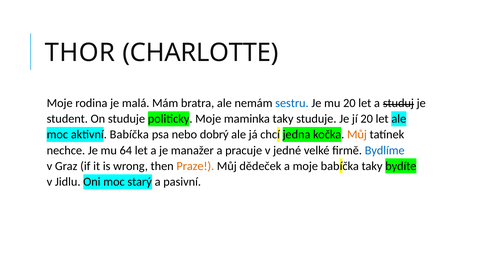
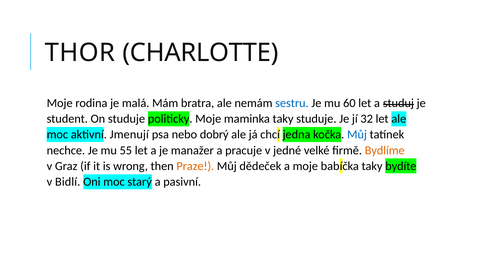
mu 20: 20 -> 60
jí 20: 20 -> 32
aktivní Babíčka: Babíčka -> Jmenují
Můj at (357, 134) colour: orange -> blue
64: 64 -> 55
Bydlíme colour: blue -> orange
Jidlu: Jidlu -> Bidlí
